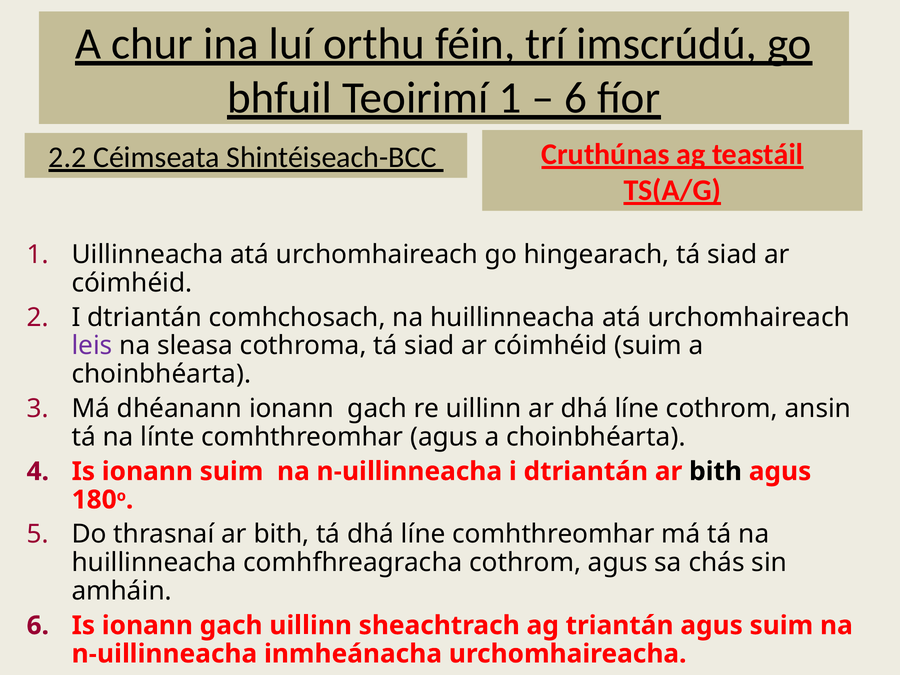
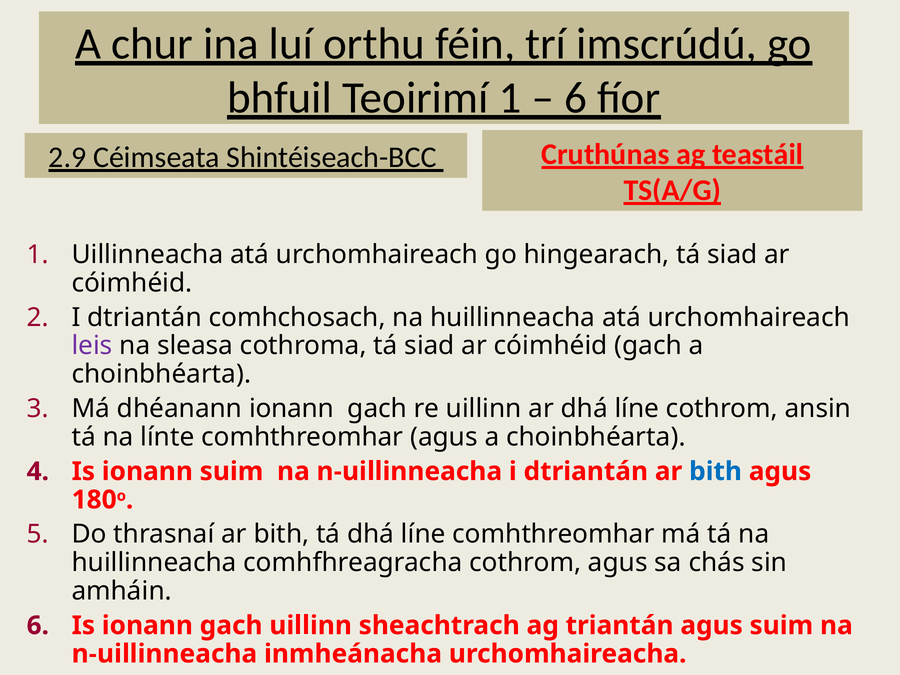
2.2: 2.2 -> 2.9
cóimhéid suim: suim -> gach
bith at (716, 471) colour: black -> blue
